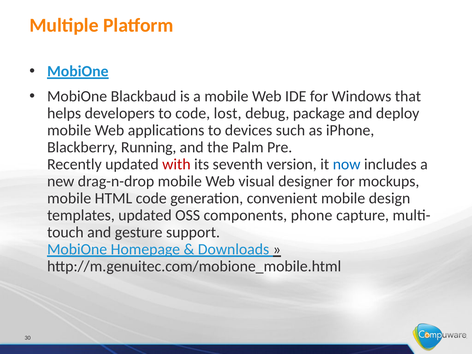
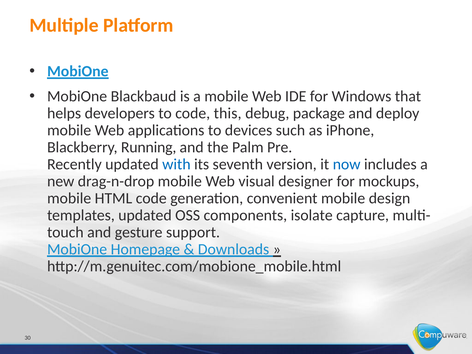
lost: lost -> this
with colour: red -> blue
phone: phone -> isolate
